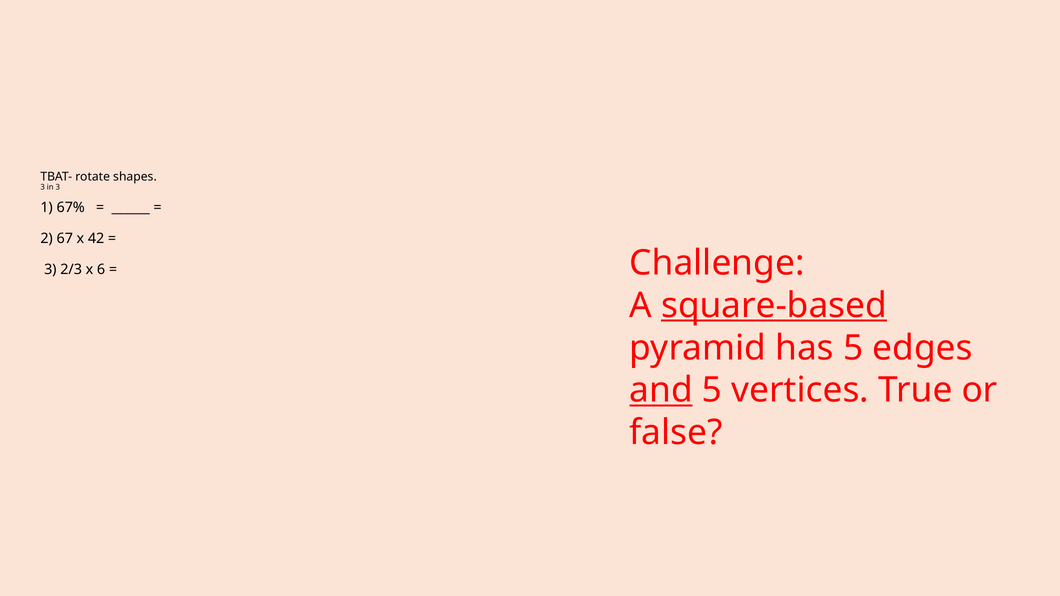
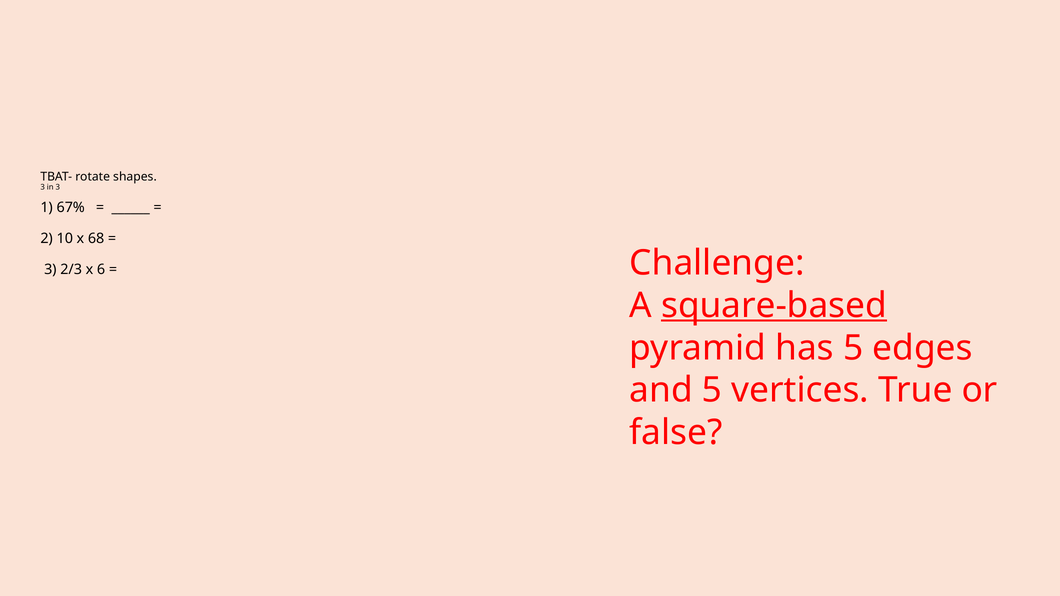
67: 67 -> 10
42: 42 -> 68
and underline: present -> none
